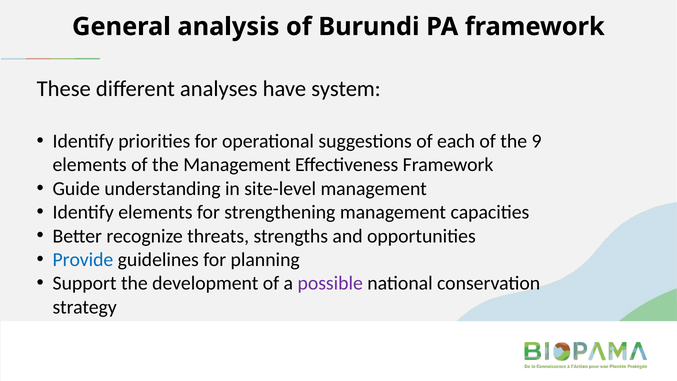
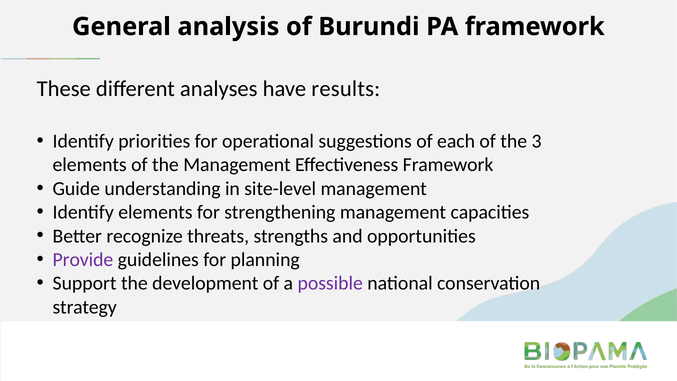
system: system -> results
9: 9 -> 3
Provide colour: blue -> purple
